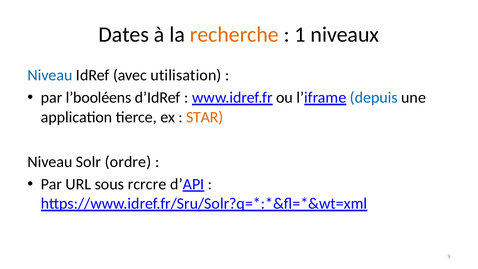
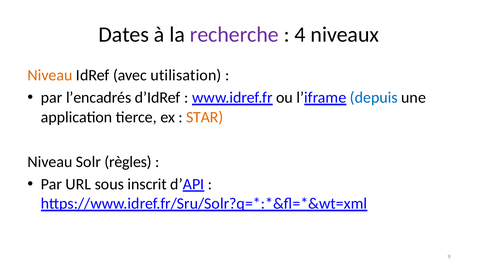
recherche colour: orange -> purple
1: 1 -> 4
Niveau at (50, 75) colour: blue -> orange
l’booléens: l’booléens -> l’encadrés
ordre: ordre -> règles
rcrcre: rcrcre -> inscrit
